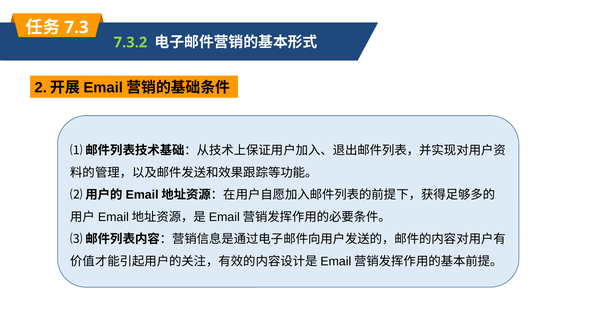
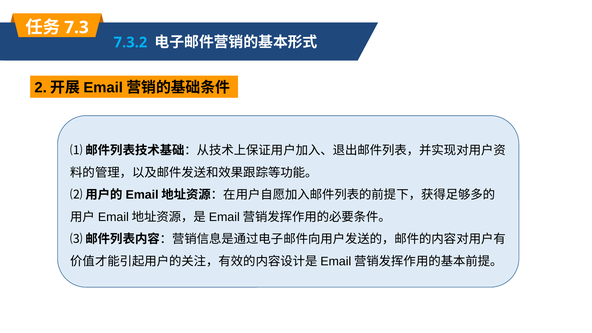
7.3.2 colour: light green -> light blue
